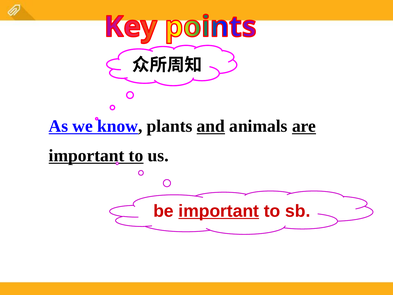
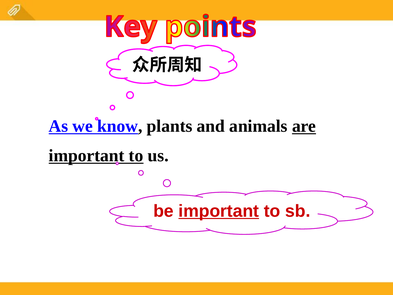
and underline: present -> none
